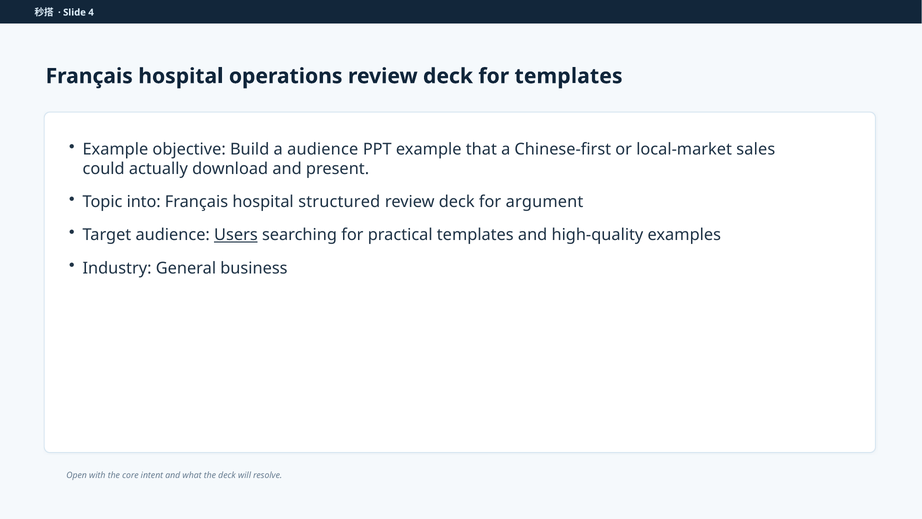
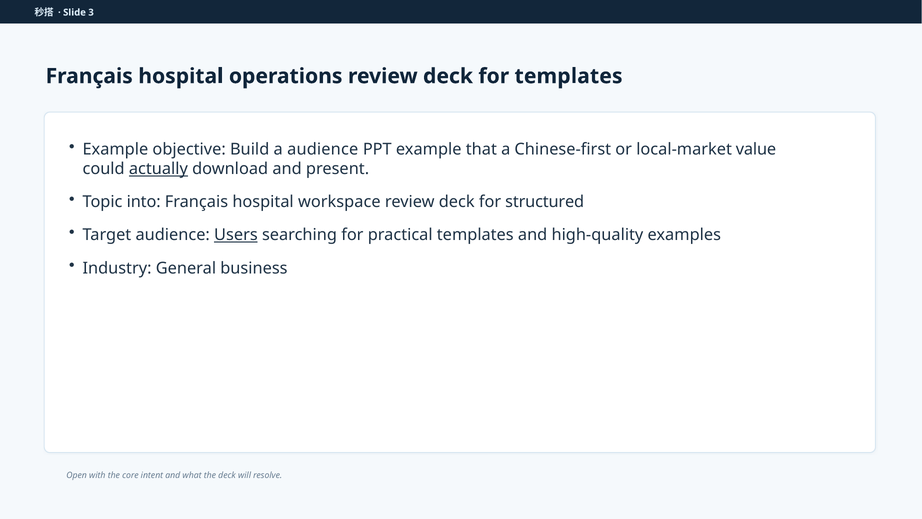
4: 4 -> 3
sales: sales -> value
actually underline: none -> present
structured: structured -> workspace
argument: argument -> structured
